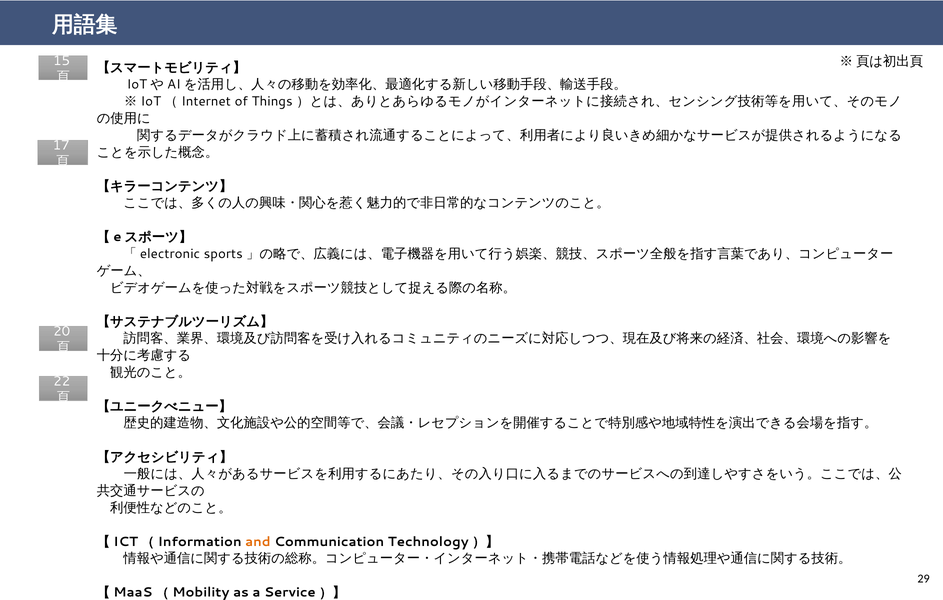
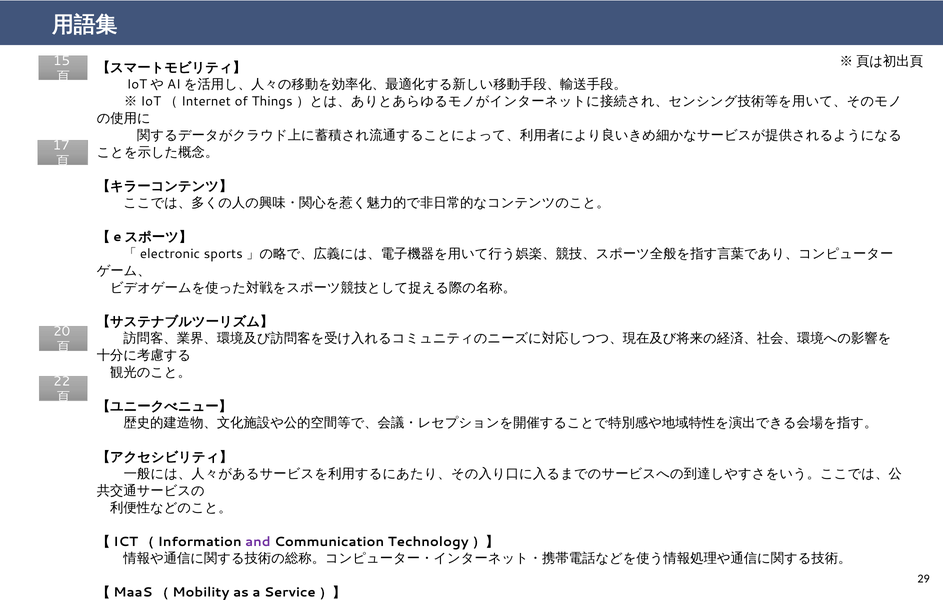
and colour: orange -> purple
